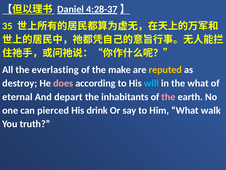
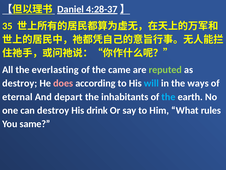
make: make -> came
reputed colour: yellow -> light green
the what: what -> ways
the at (168, 97) colour: pink -> light blue
can pierced: pierced -> destroy
walk: walk -> rules
truth: truth -> same
